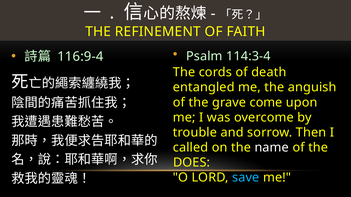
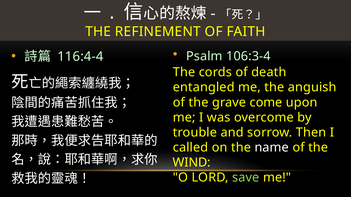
114:3-4: 114:3-4 -> 106:3-4
116:9-4: 116:9-4 -> 116:4-4
DOES: DOES -> WIND
save colour: light blue -> light green
